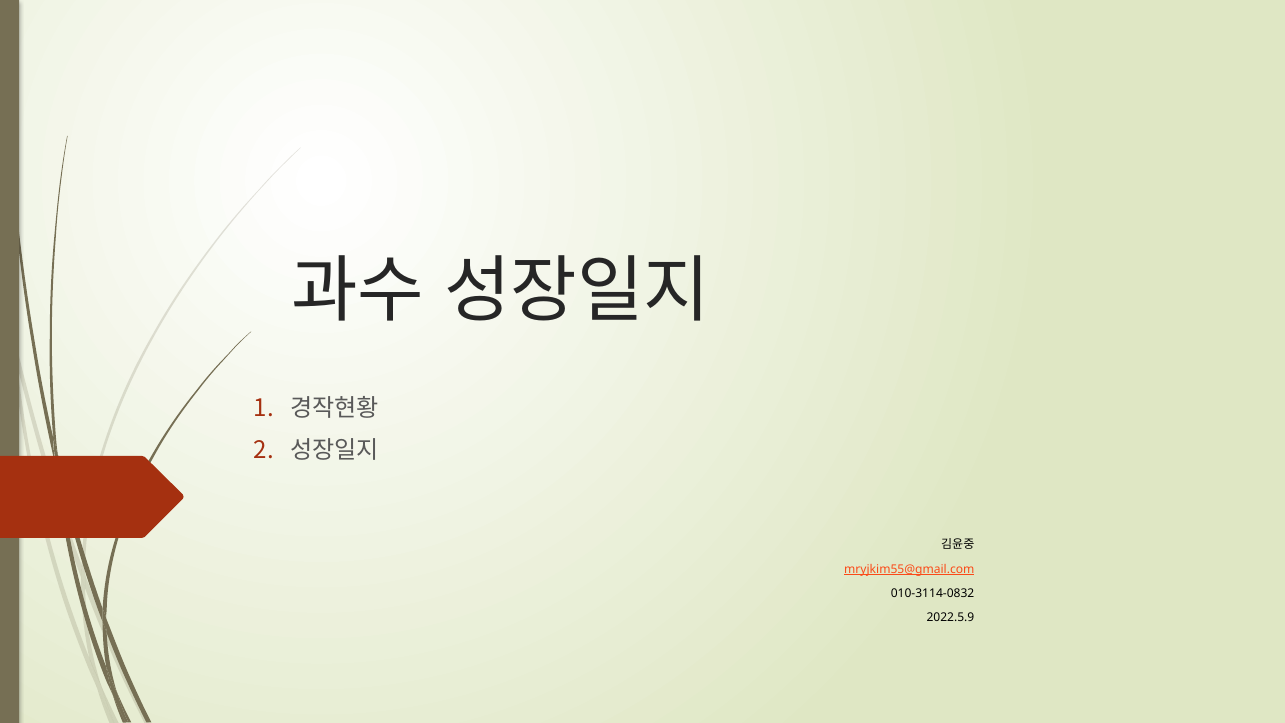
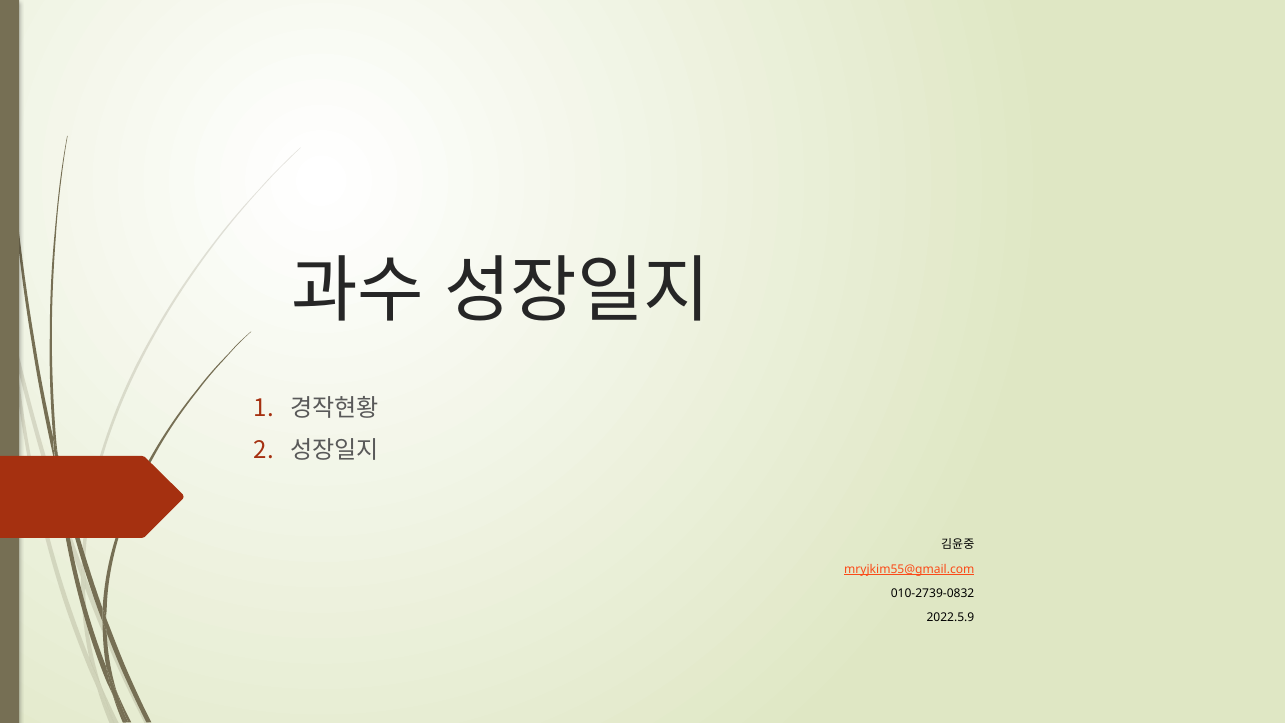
010-3114-0832: 010-3114-0832 -> 010-2739-0832
